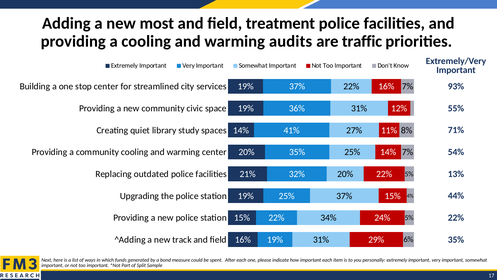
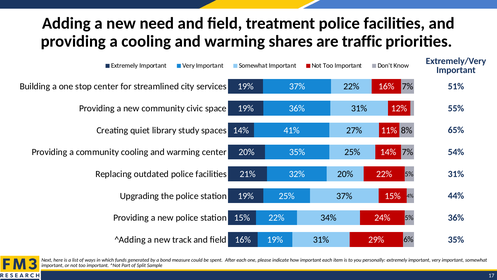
most: most -> need
audits: audits -> shares
93%: 93% -> 51%
71%: 71% -> 65%
13% at (456, 174): 13% -> 31%
22% at (456, 217): 22% -> 36%
